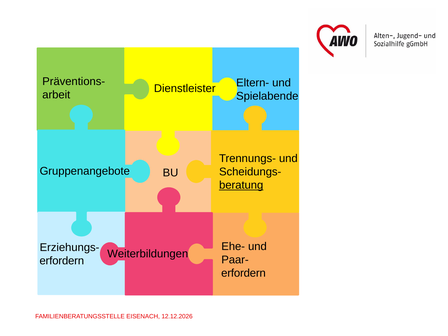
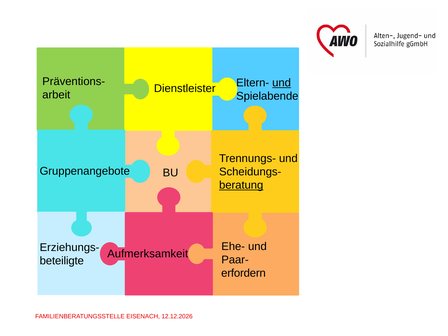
und at (282, 83) underline: none -> present
Weiterbildungen: Weiterbildungen -> Aufmerksamkeit
erfordern at (62, 261): erfordern -> beteiligte
